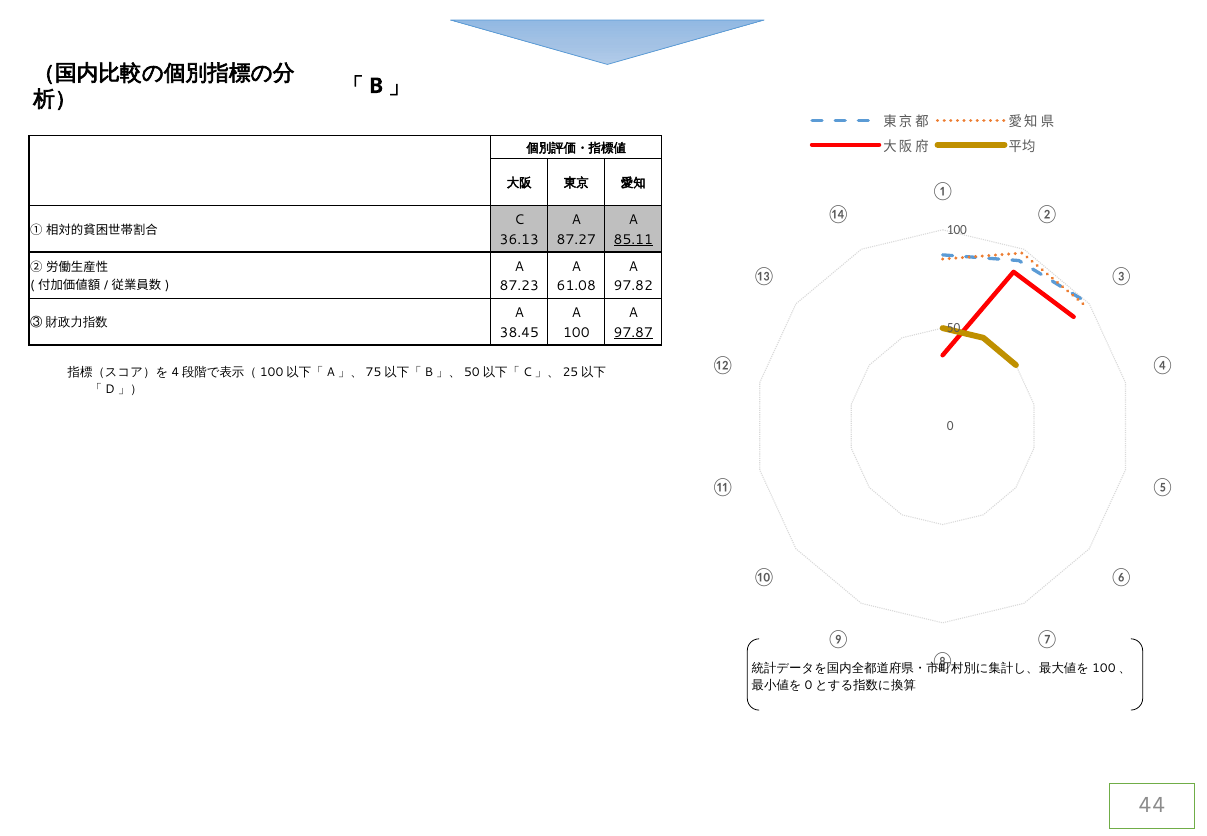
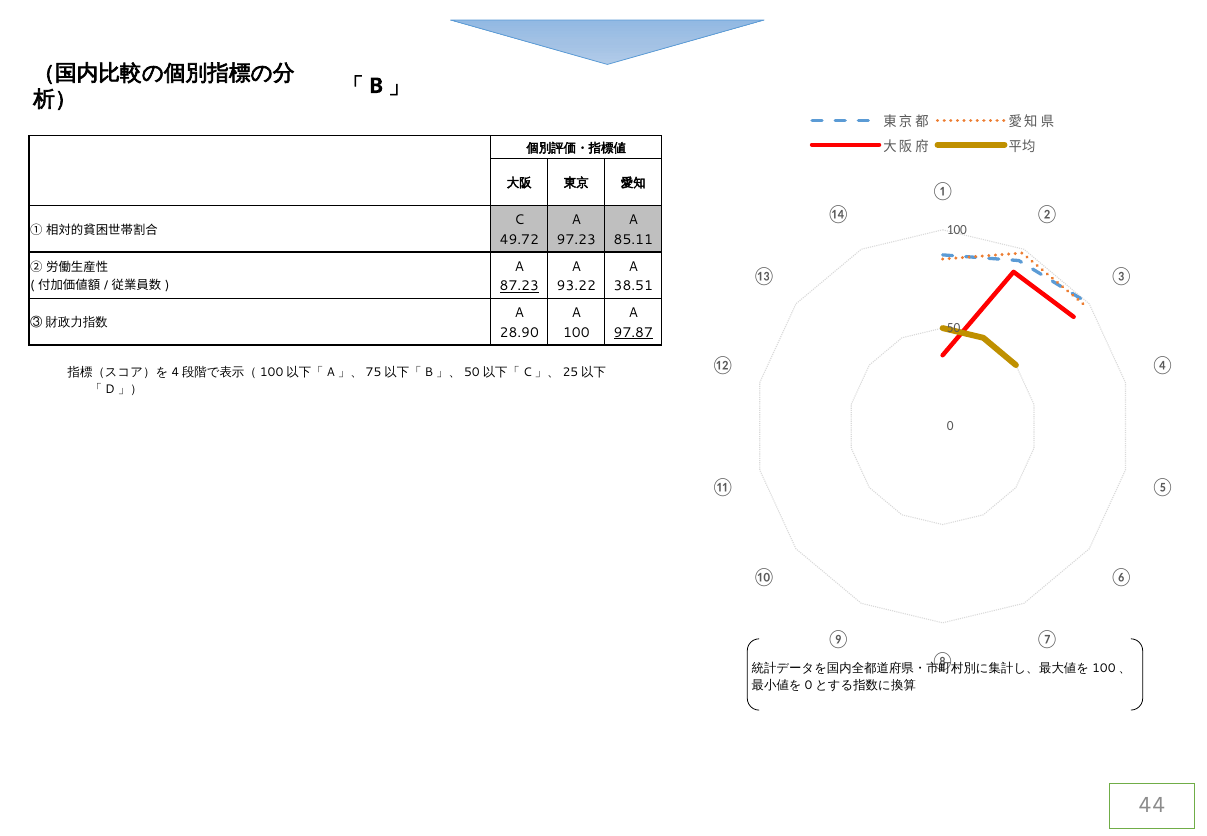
36.13: 36.13 -> 49.72
87.27: 87.27 -> 97.23
85.11 underline: present -> none
87.23 underline: none -> present
61.08: 61.08 -> 93.22
97.82: 97.82 -> 38.51
38.45: 38.45 -> 28.90
